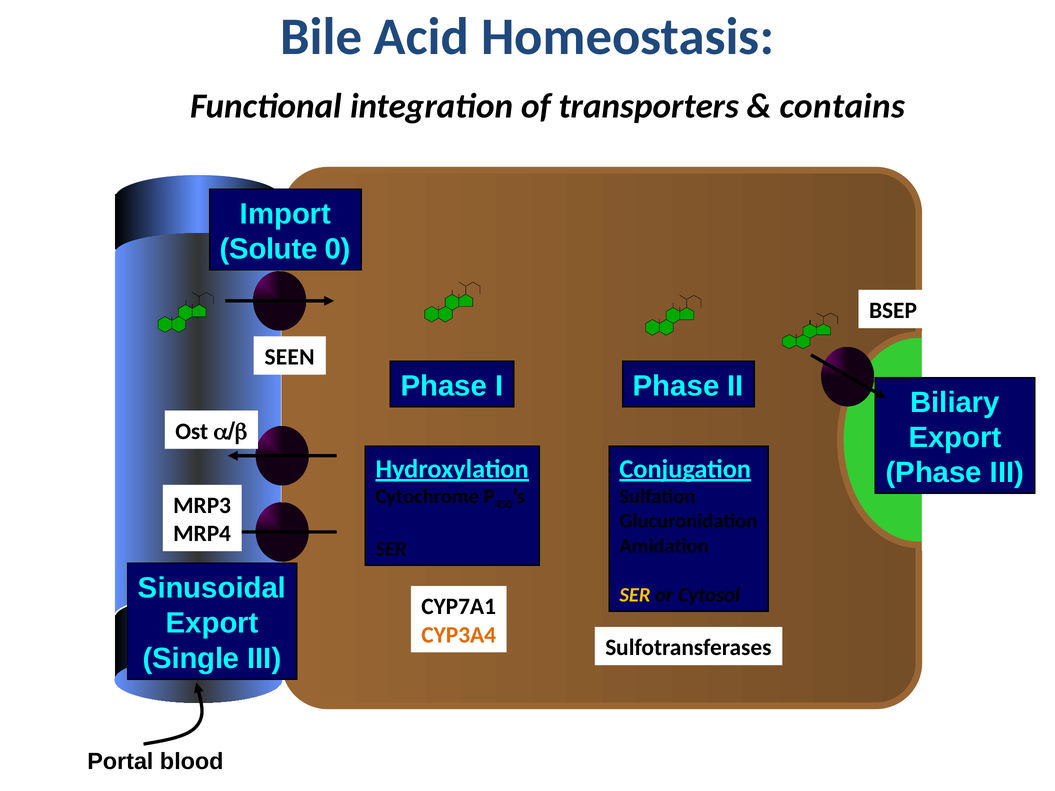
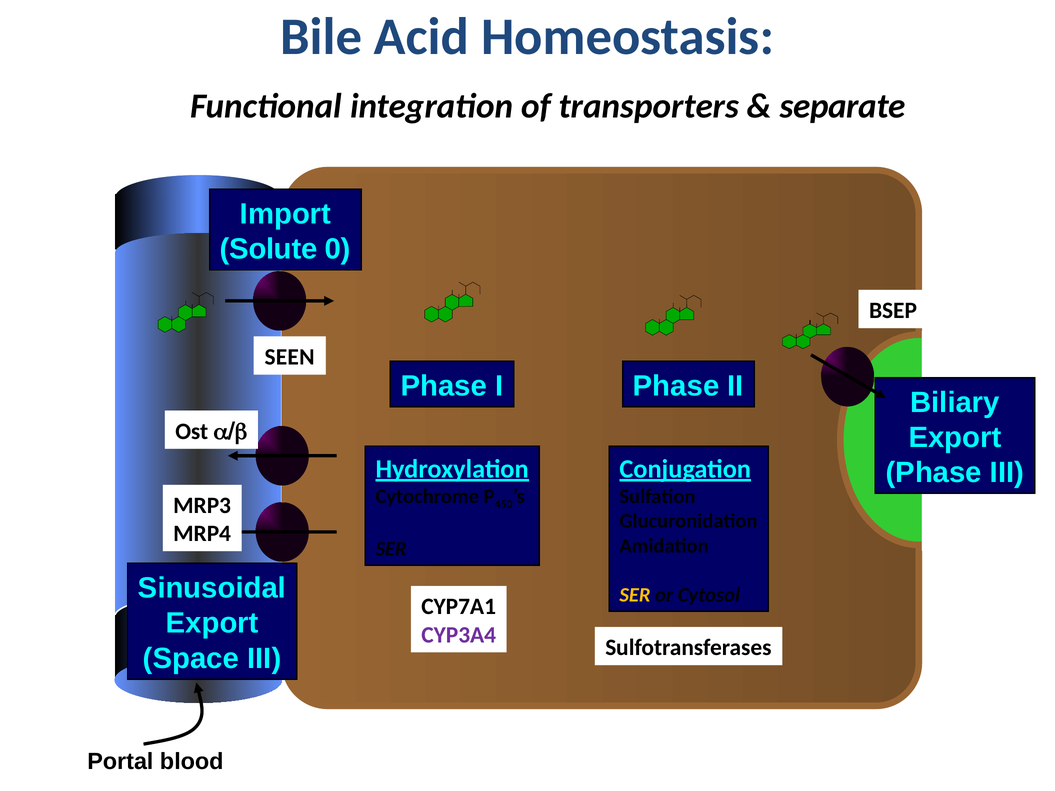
contains: contains -> separate
CYP3A4 colour: orange -> purple
Single: Single -> Space
